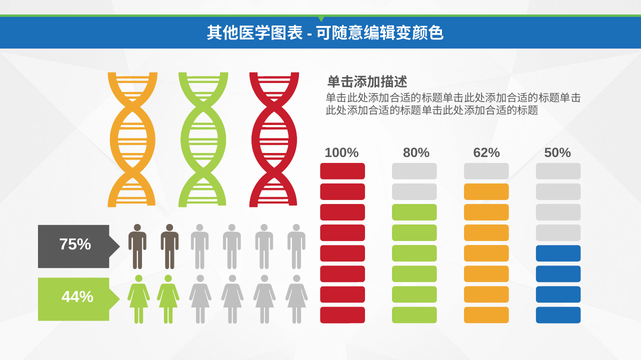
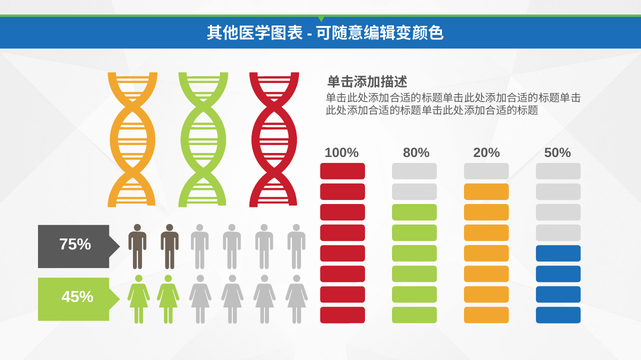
62%: 62% -> 20%
44%: 44% -> 45%
